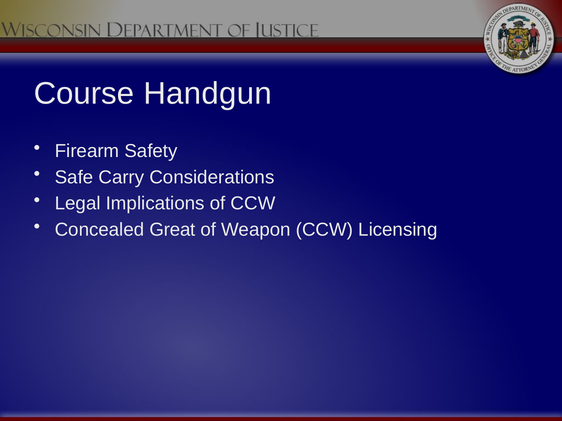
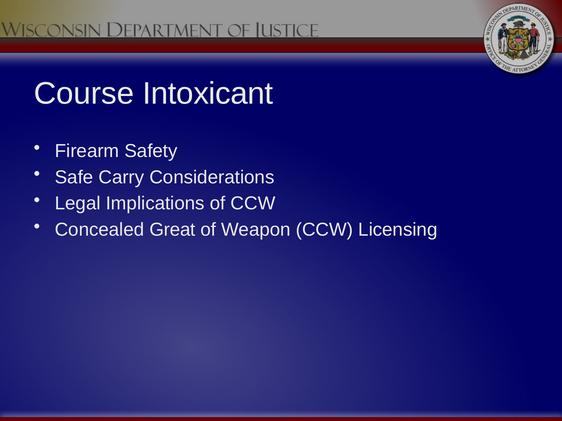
Handgun: Handgun -> Intoxicant
